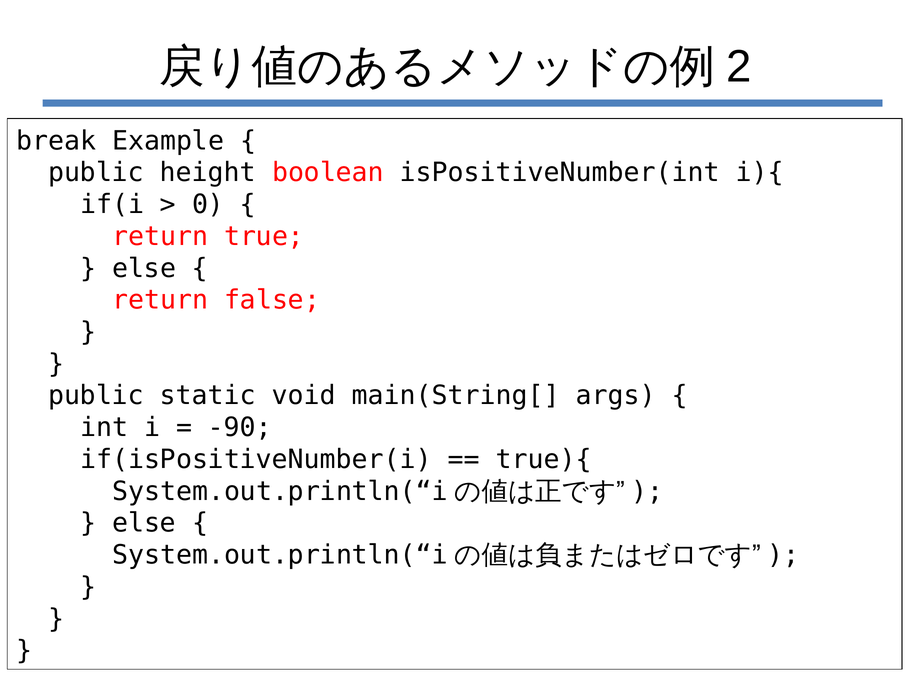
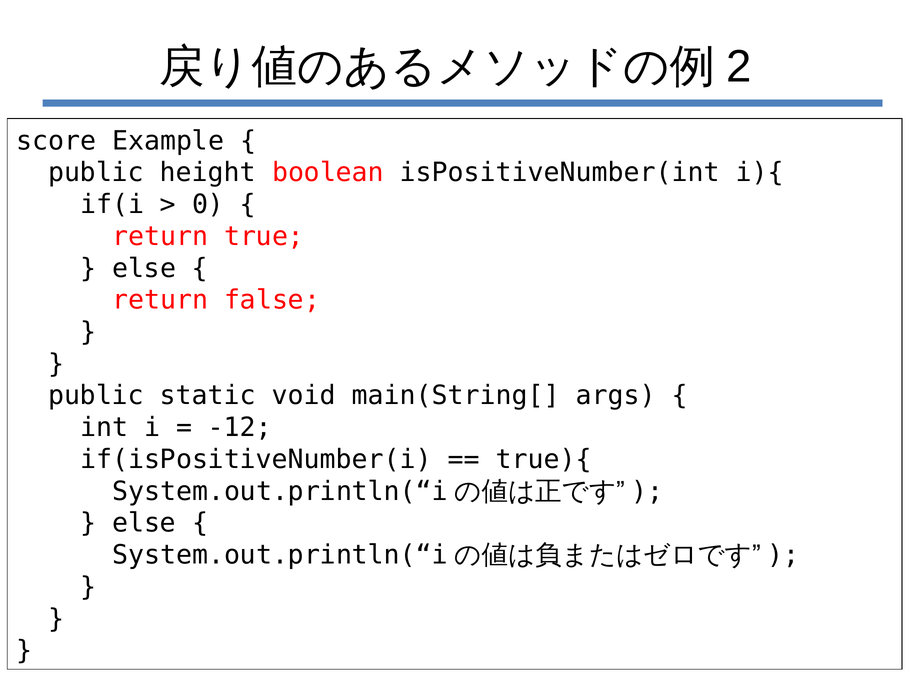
break: break -> score
-90: -90 -> -12
